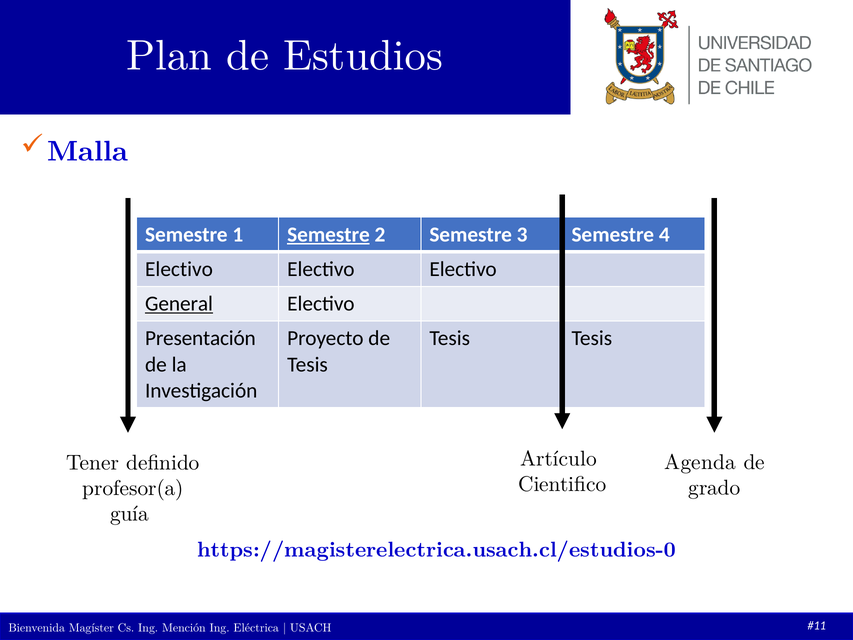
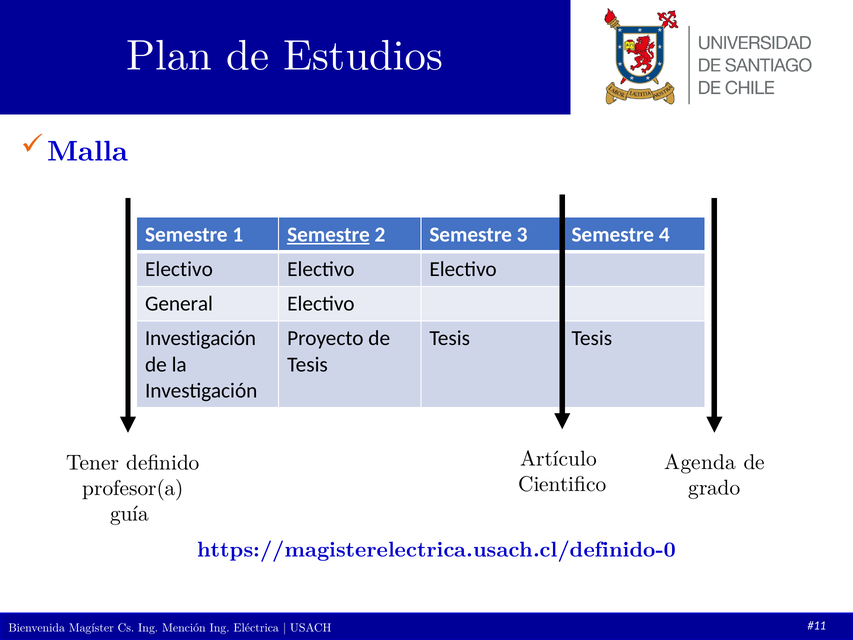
General underline: present -> none
Presentación at (200, 338): Presentación -> Investigación
https://magisterelectrica.usach.cl/estudios-0: https://magisterelectrica.usach.cl/estudios-0 -> https://magisterelectrica.usach.cl/definido-0
